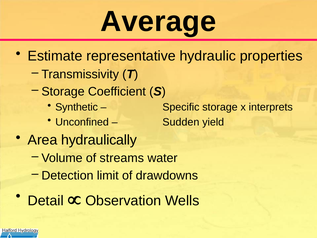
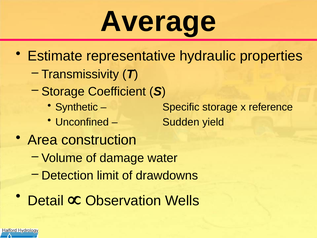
interprets: interprets -> reference
hydraulically: hydraulically -> construction
streams: streams -> damage
